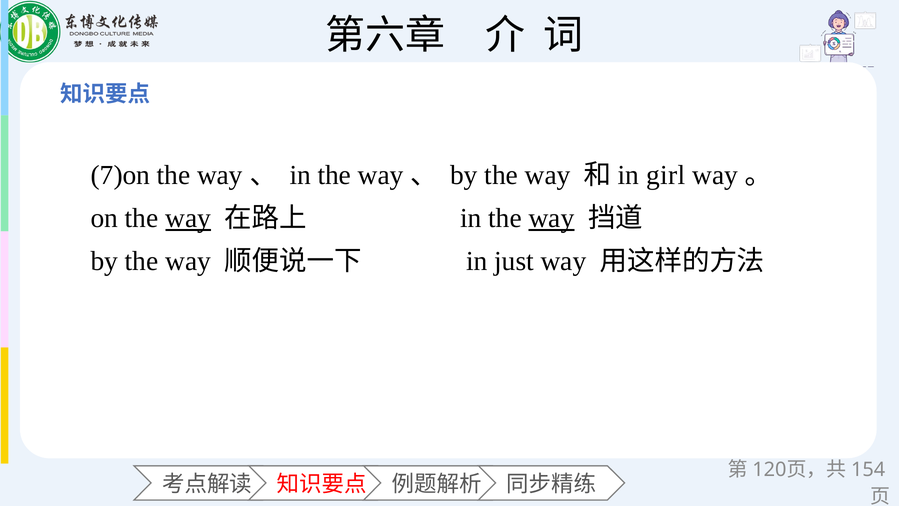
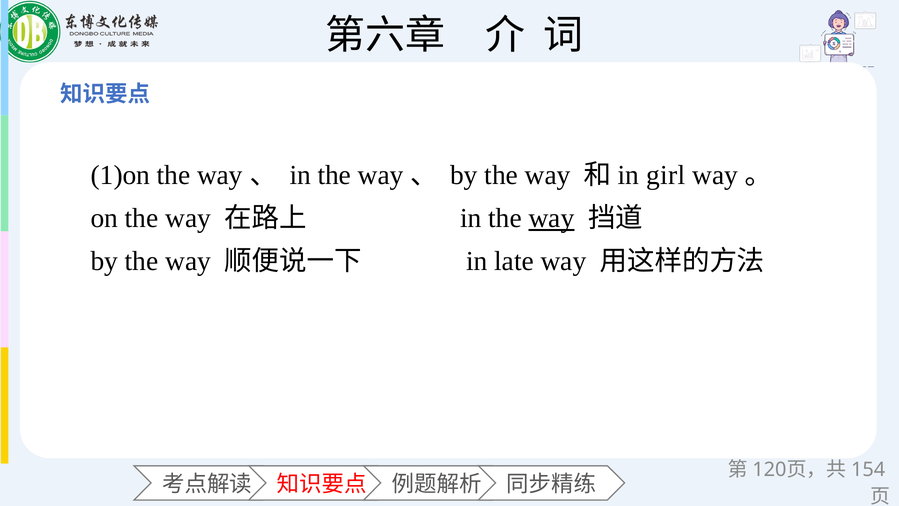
7)on: 7)on -> 1)on
way at (188, 218) underline: present -> none
just: just -> late
